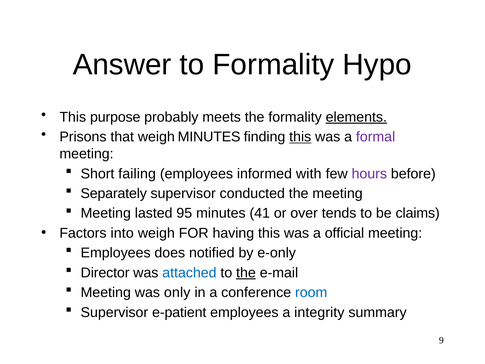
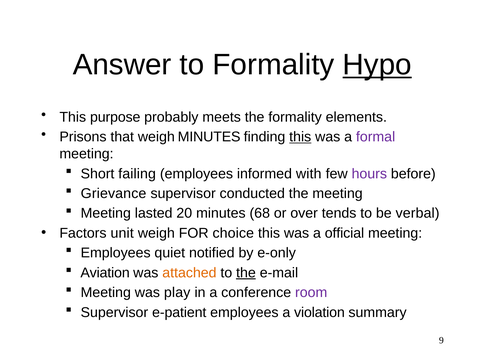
Hypo underline: none -> present
elements underline: present -> none
Separately: Separately -> Grievance
95: 95 -> 20
41: 41 -> 68
claims: claims -> verbal
into: into -> unit
having: having -> choice
does: does -> quiet
Director: Director -> Aviation
attached colour: blue -> orange
only: only -> play
room colour: blue -> purple
integrity: integrity -> violation
